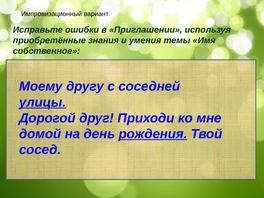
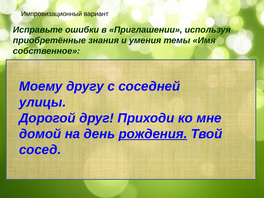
улицы underline: present -> none
